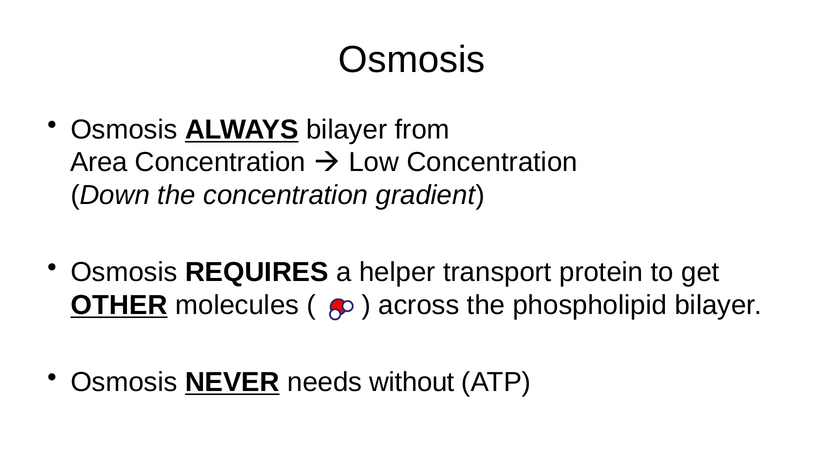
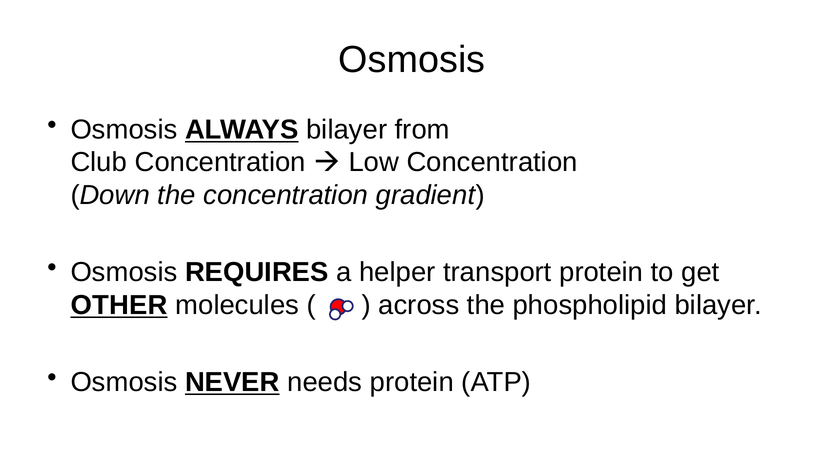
Area: Area -> Club
needs without: without -> protein
